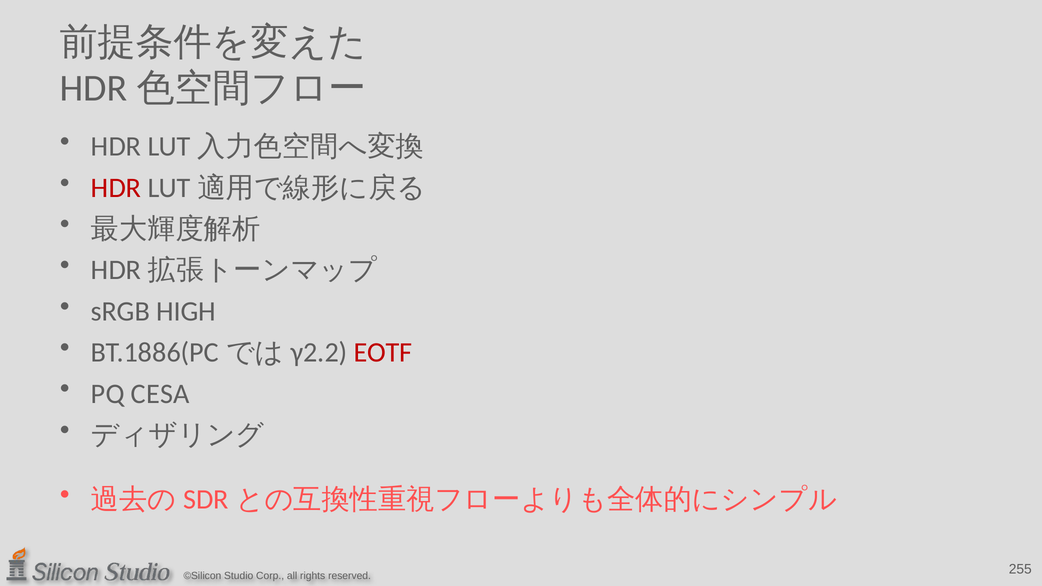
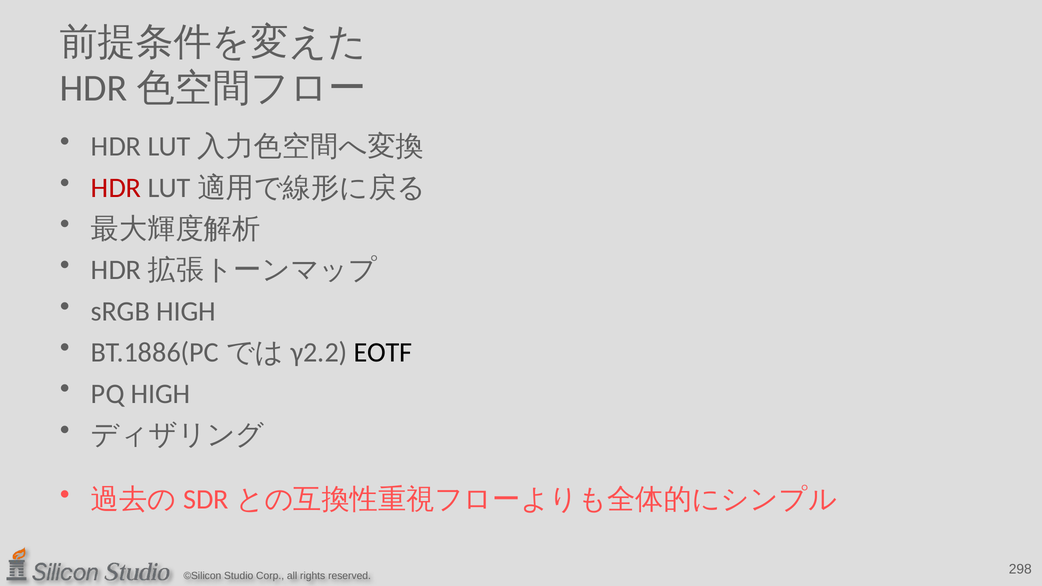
EOTF colour: red -> black
PQ CESA: CESA -> HIGH
255: 255 -> 298
